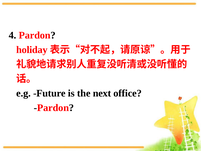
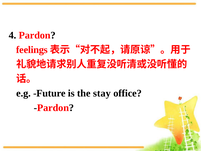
holiday: holiday -> feelings
next: next -> stay
